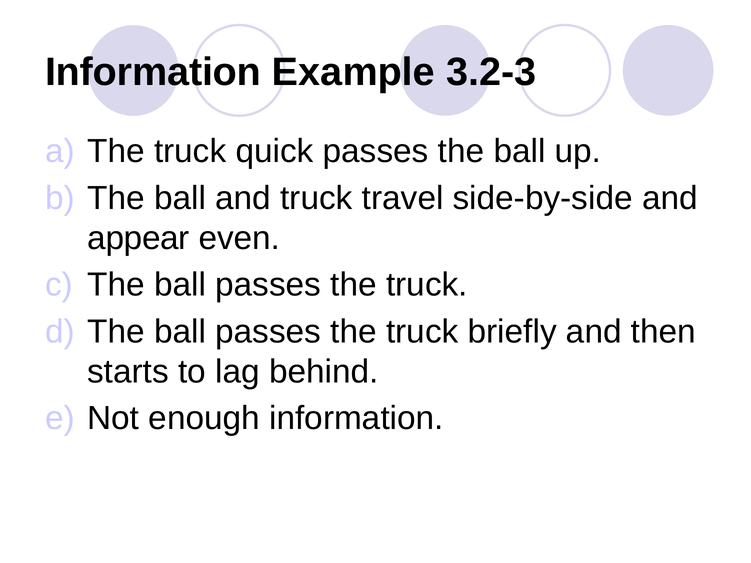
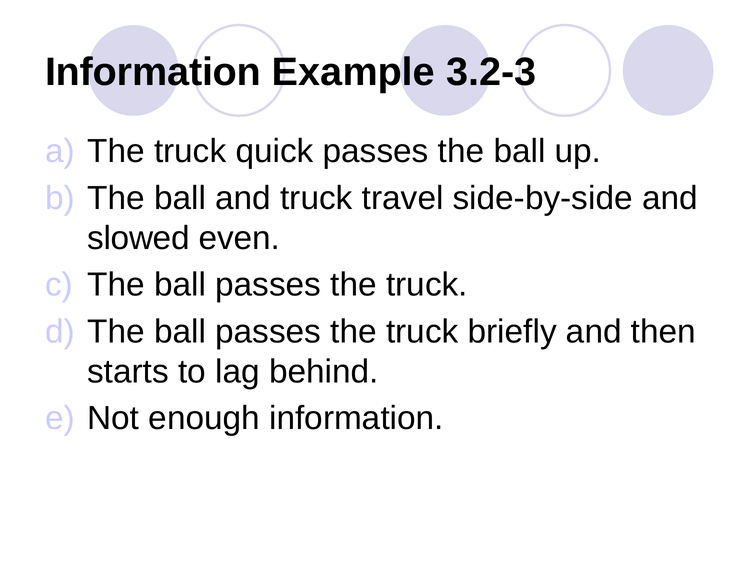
appear: appear -> slowed
